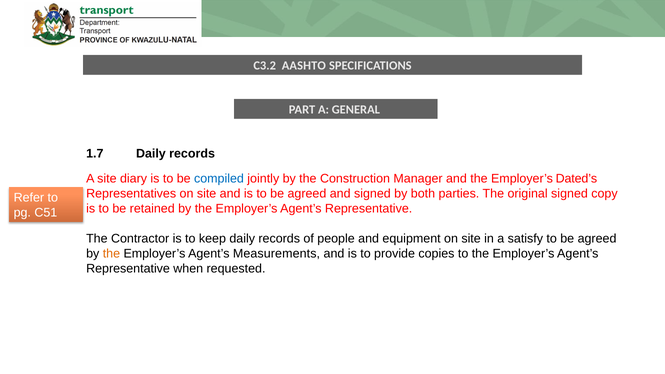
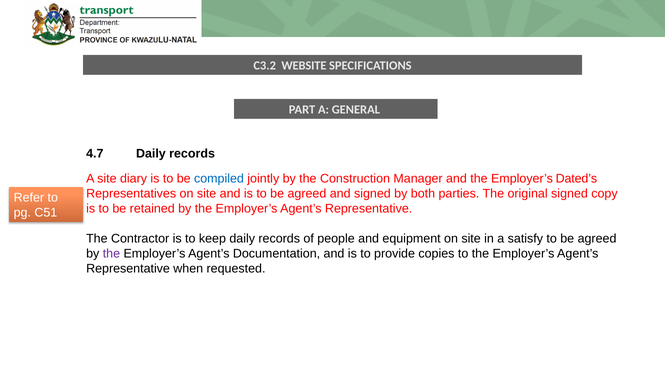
AASHTO: AASHTO -> WEBSITE
1.7: 1.7 -> 4.7
the at (111, 254) colour: orange -> purple
Measurements: Measurements -> Documentation
